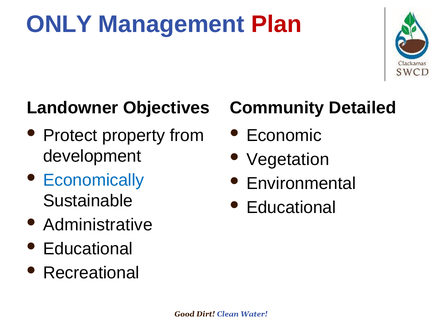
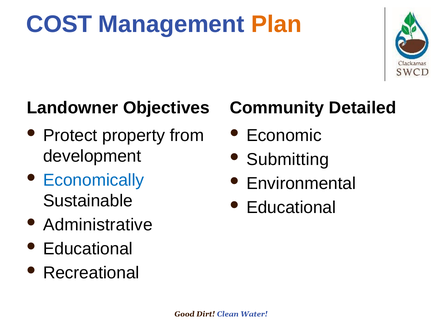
ONLY: ONLY -> COST
Plan colour: red -> orange
Vegetation: Vegetation -> Submitting
